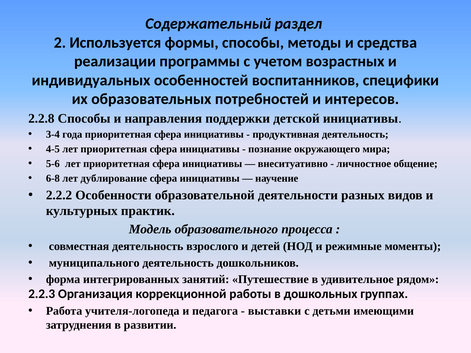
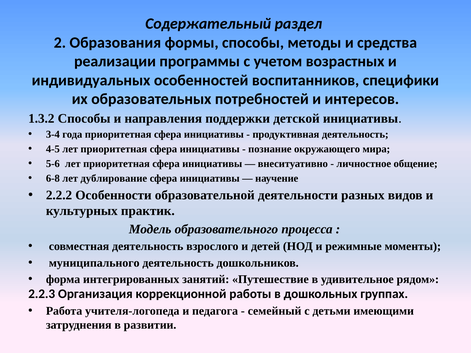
Используется: Используется -> Образования
2.2.8: 2.2.8 -> 1.3.2
выставки: выставки -> семейный
